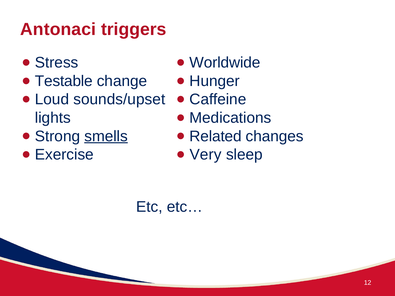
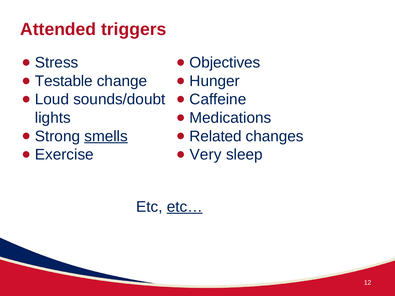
Antonaci: Antonaci -> Attended
Worldwide: Worldwide -> Objectives
sounds/upset: sounds/upset -> sounds/doubt
etc… underline: none -> present
